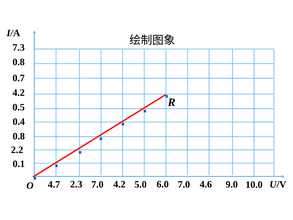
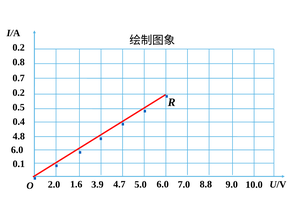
7.3 at (19, 47): 7.3 -> 0.2
4.2 at (19, 93): 4.2 -> 0.2
0.8 at (19, 136): 0.8 -> 4.8
2.2 at (17, 150): 2.2 -> 6.0
2.3: 2.3 -> 1.6
4.7: 4.7 -> 2.0
7.0 at (97, 184): 7.0 -> 3.9
O 4.2: 4.2 -> 4.7
4.6: 4.6 -> 8.8
